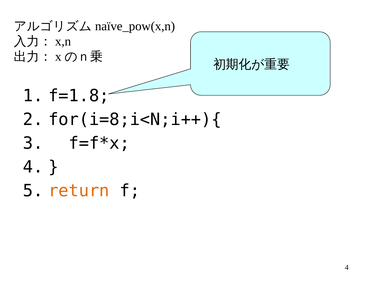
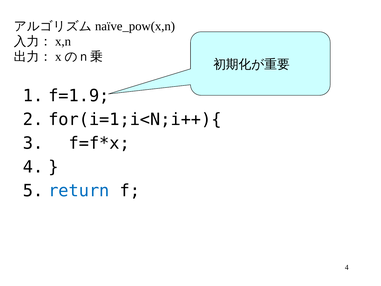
f=1.8: f=1.8 -> f=1.9
for(i=8;i<N;i++){: for(i=8;i<N;i++){ -> for(i=1;i<N;i++){
return colour: orange -> blue
